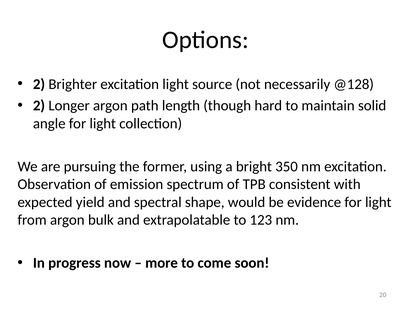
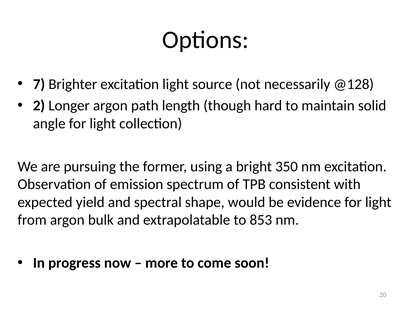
2 at (39, 84): 2 -> 7
123: 123 -> 853
